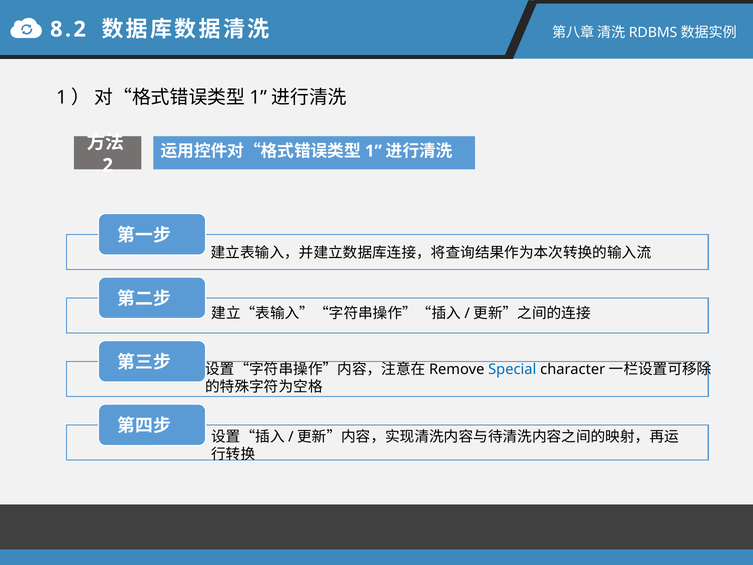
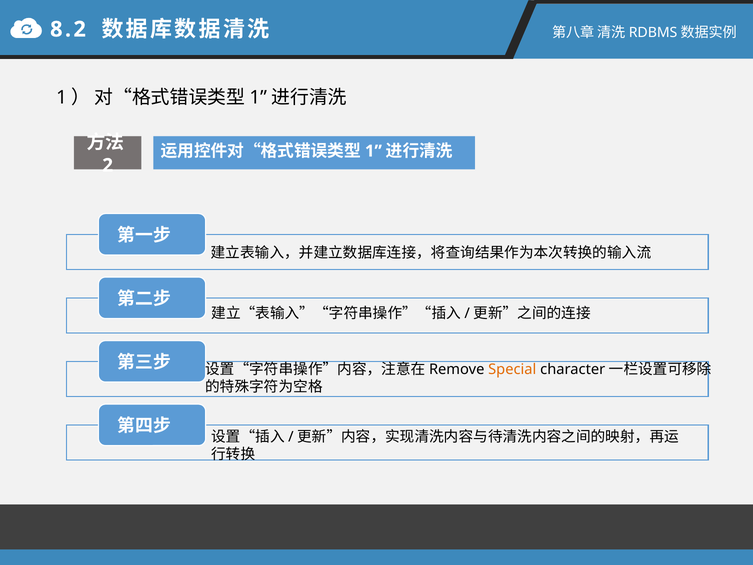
Special colour: blue -> orange
